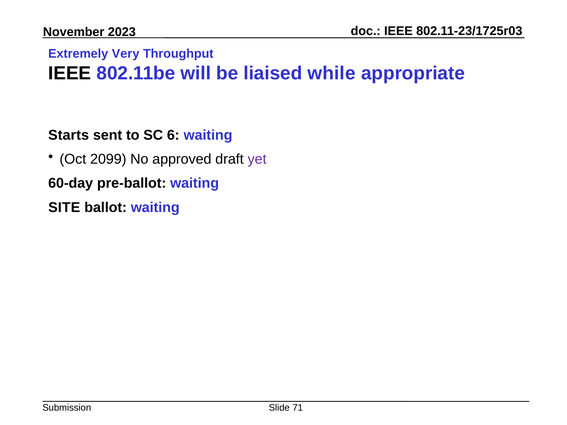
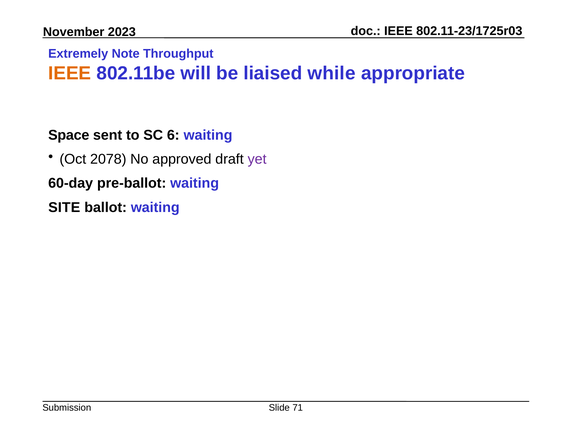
Very: Very -> Note
IEEE at (70, 73) colour: black -> orange
Starts: Starts -> Space
2099: 2099 -> 2078
